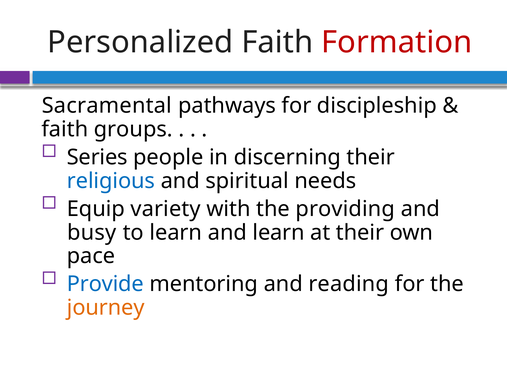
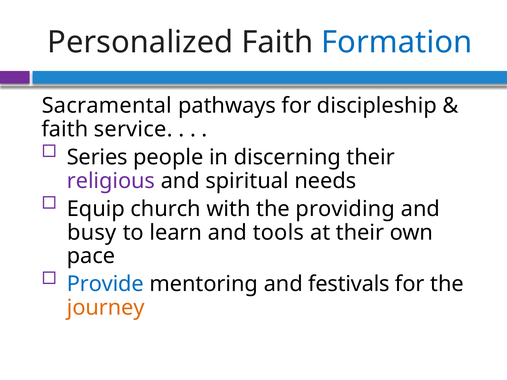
Formation colour: red -> blue
groups: groups -> service
religious colour: blue -> purple
variety: variety -> church
and learn: learn -> tools
reading: reading -> festivals
